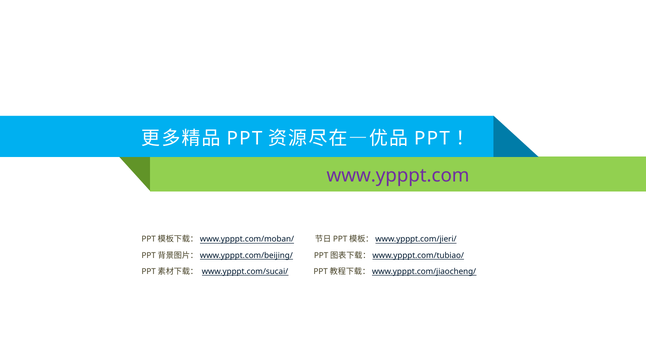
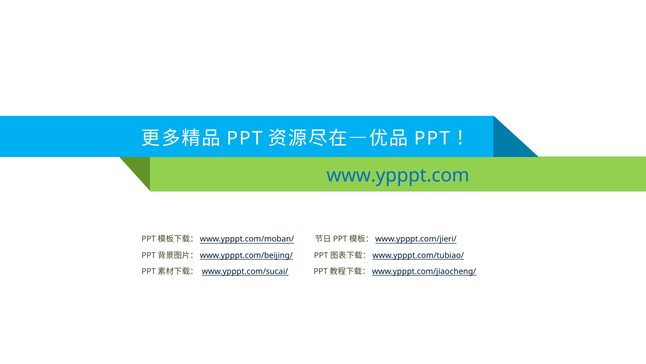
www.ypppt.com colour: purple -> blue
